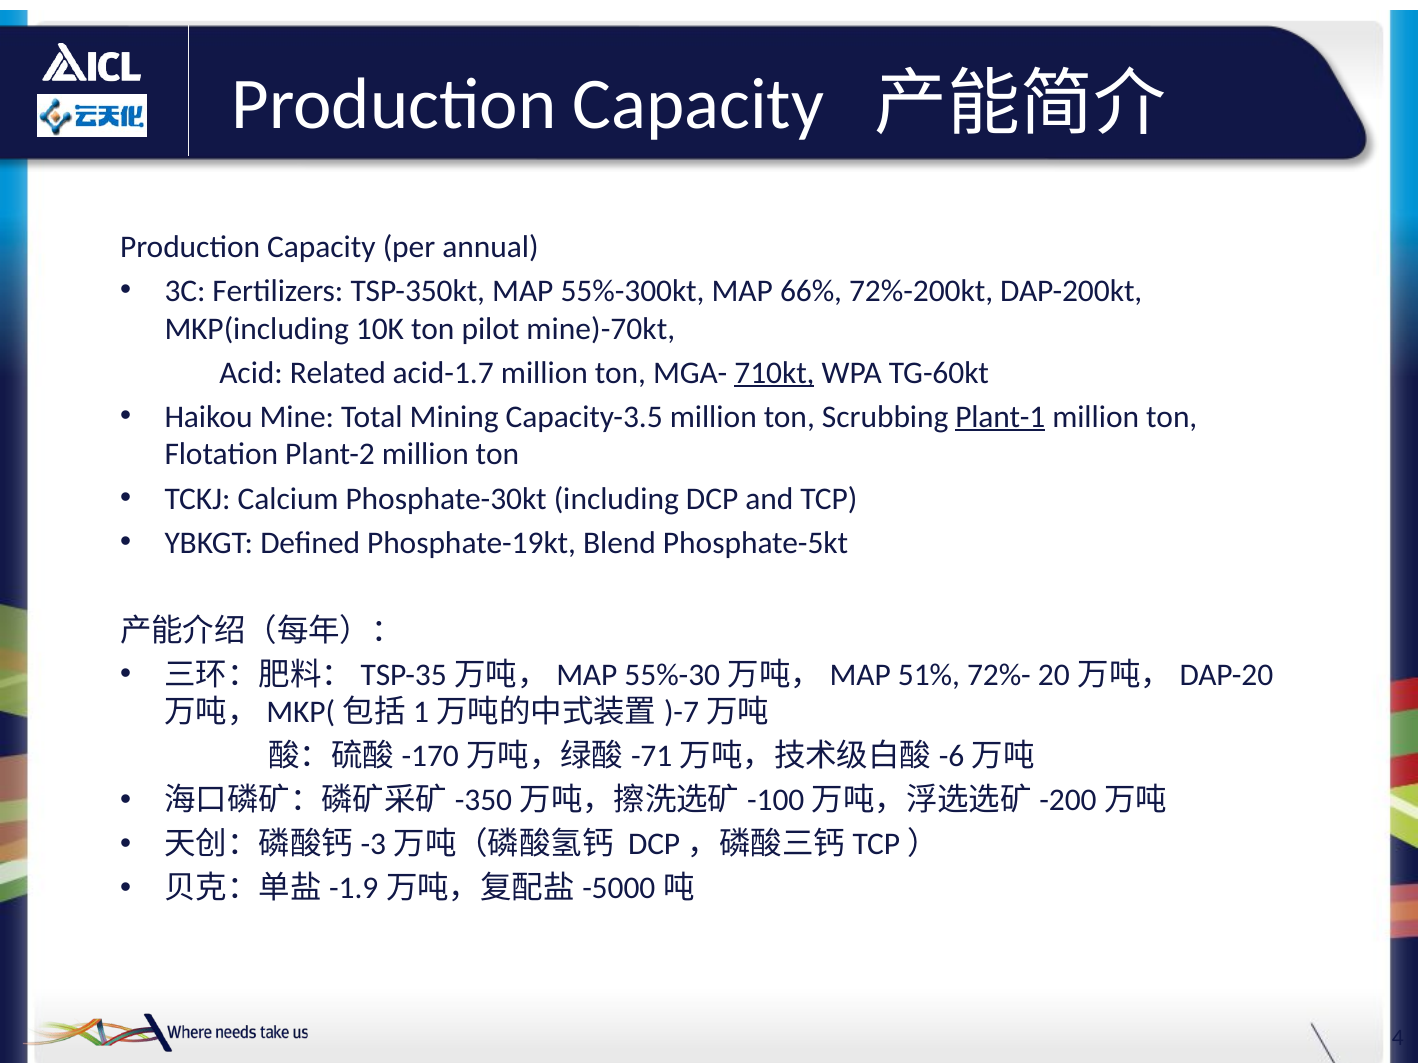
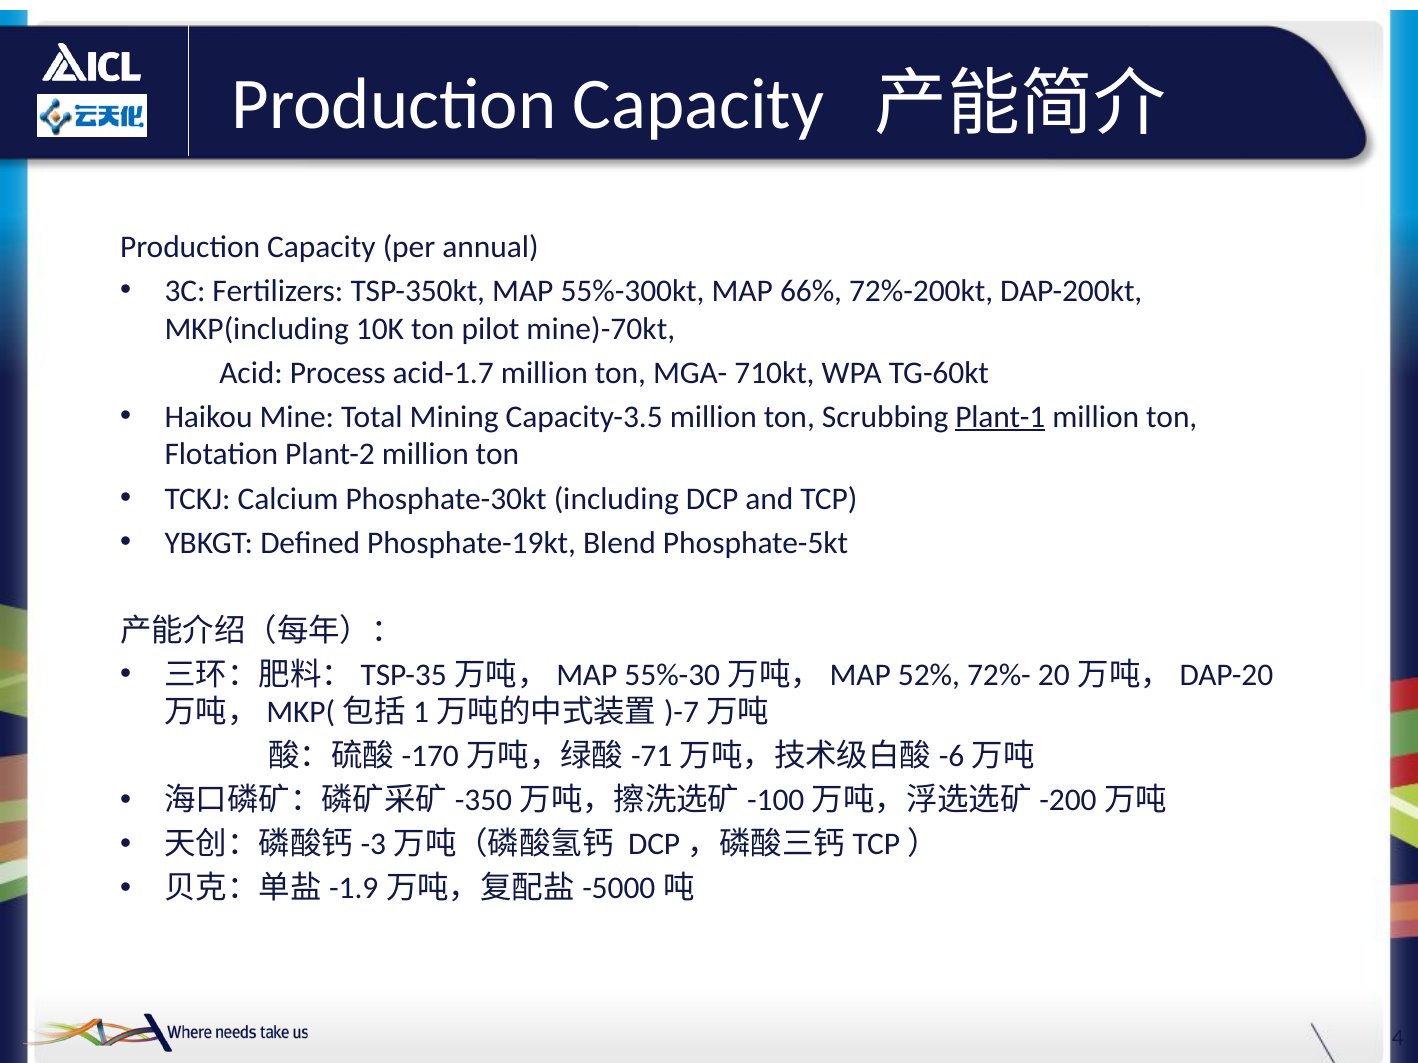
Related: Related -> Process
710kt underline: present -> none
51%: 51% -> 52%
